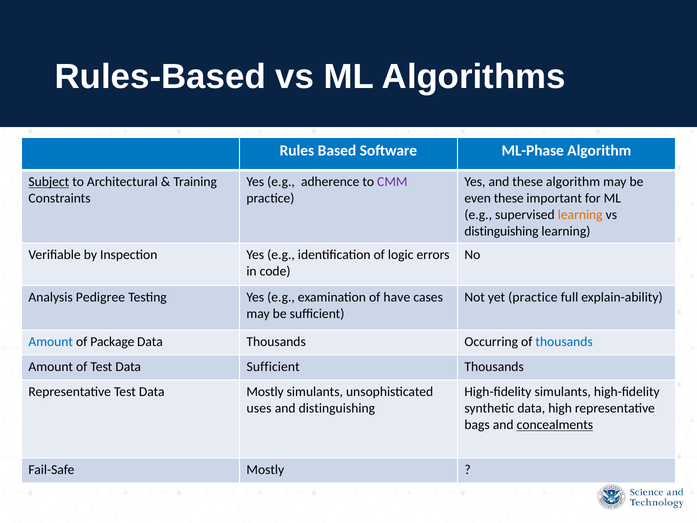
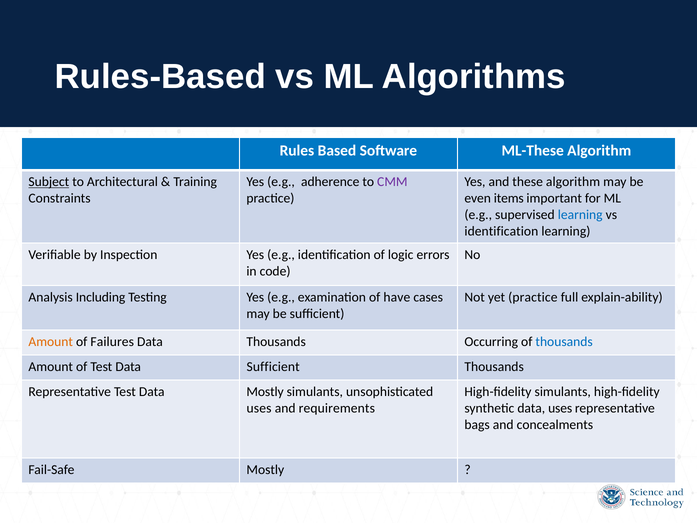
ML-Phase: ML-Phase -> ML-These
even these: these -> items
learning at (580, 215) colour: orange -> blue
distinguishing at (501, 231): distinguishing -> identification
Pedigree: Pedigree -> Including
Amount at (51, 342) colour: blue -> orange
Package: Package -> Failures
and distinguishing: distinguishing -> requirements
data high: high -> uses
concealments underline: present -> none
